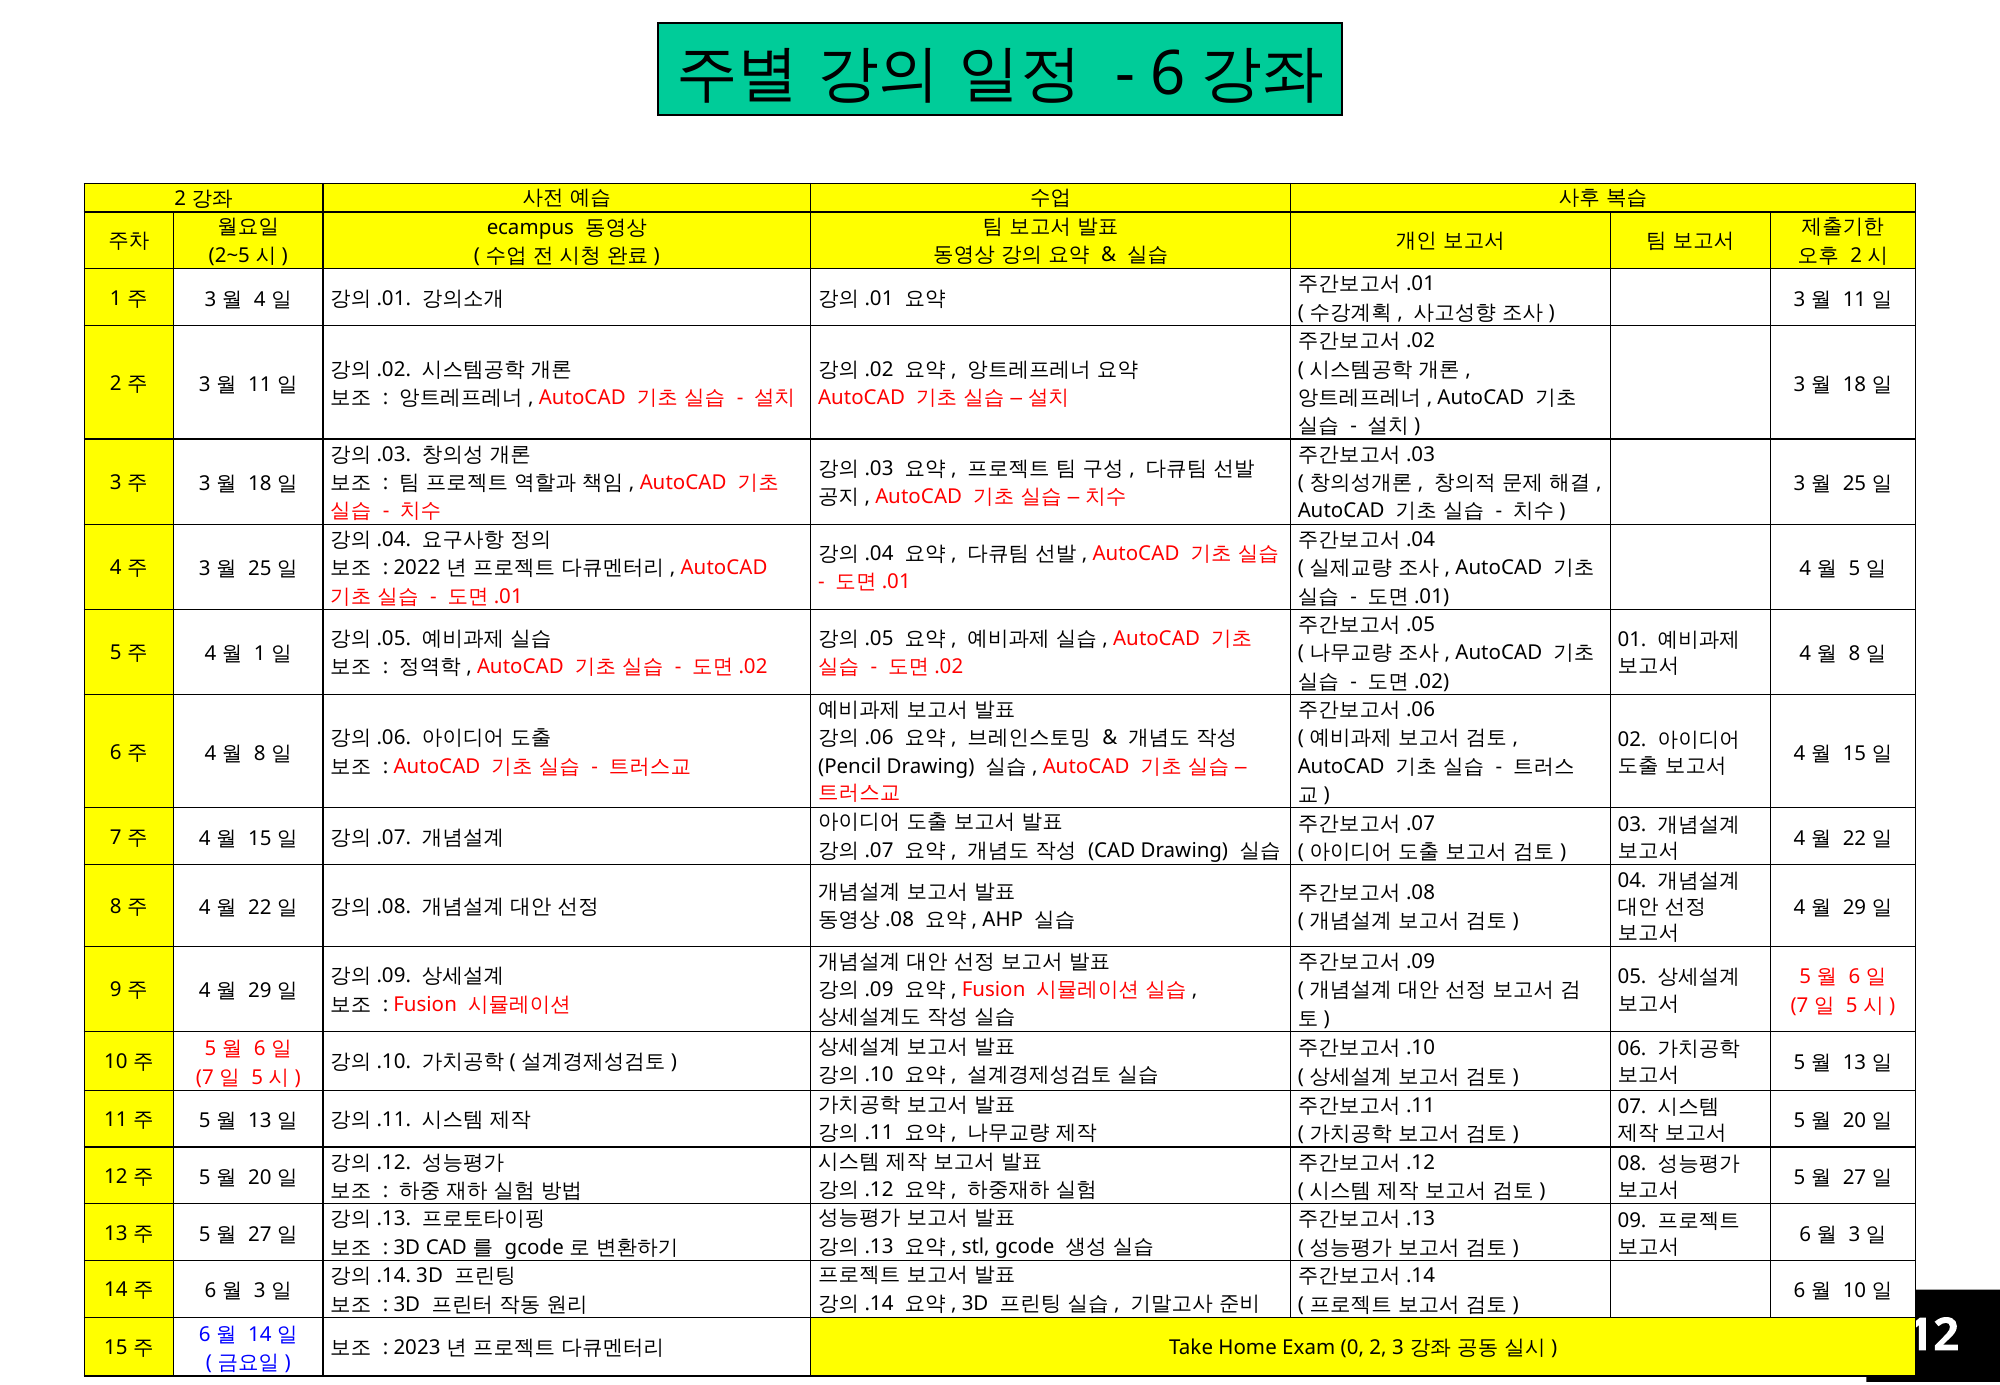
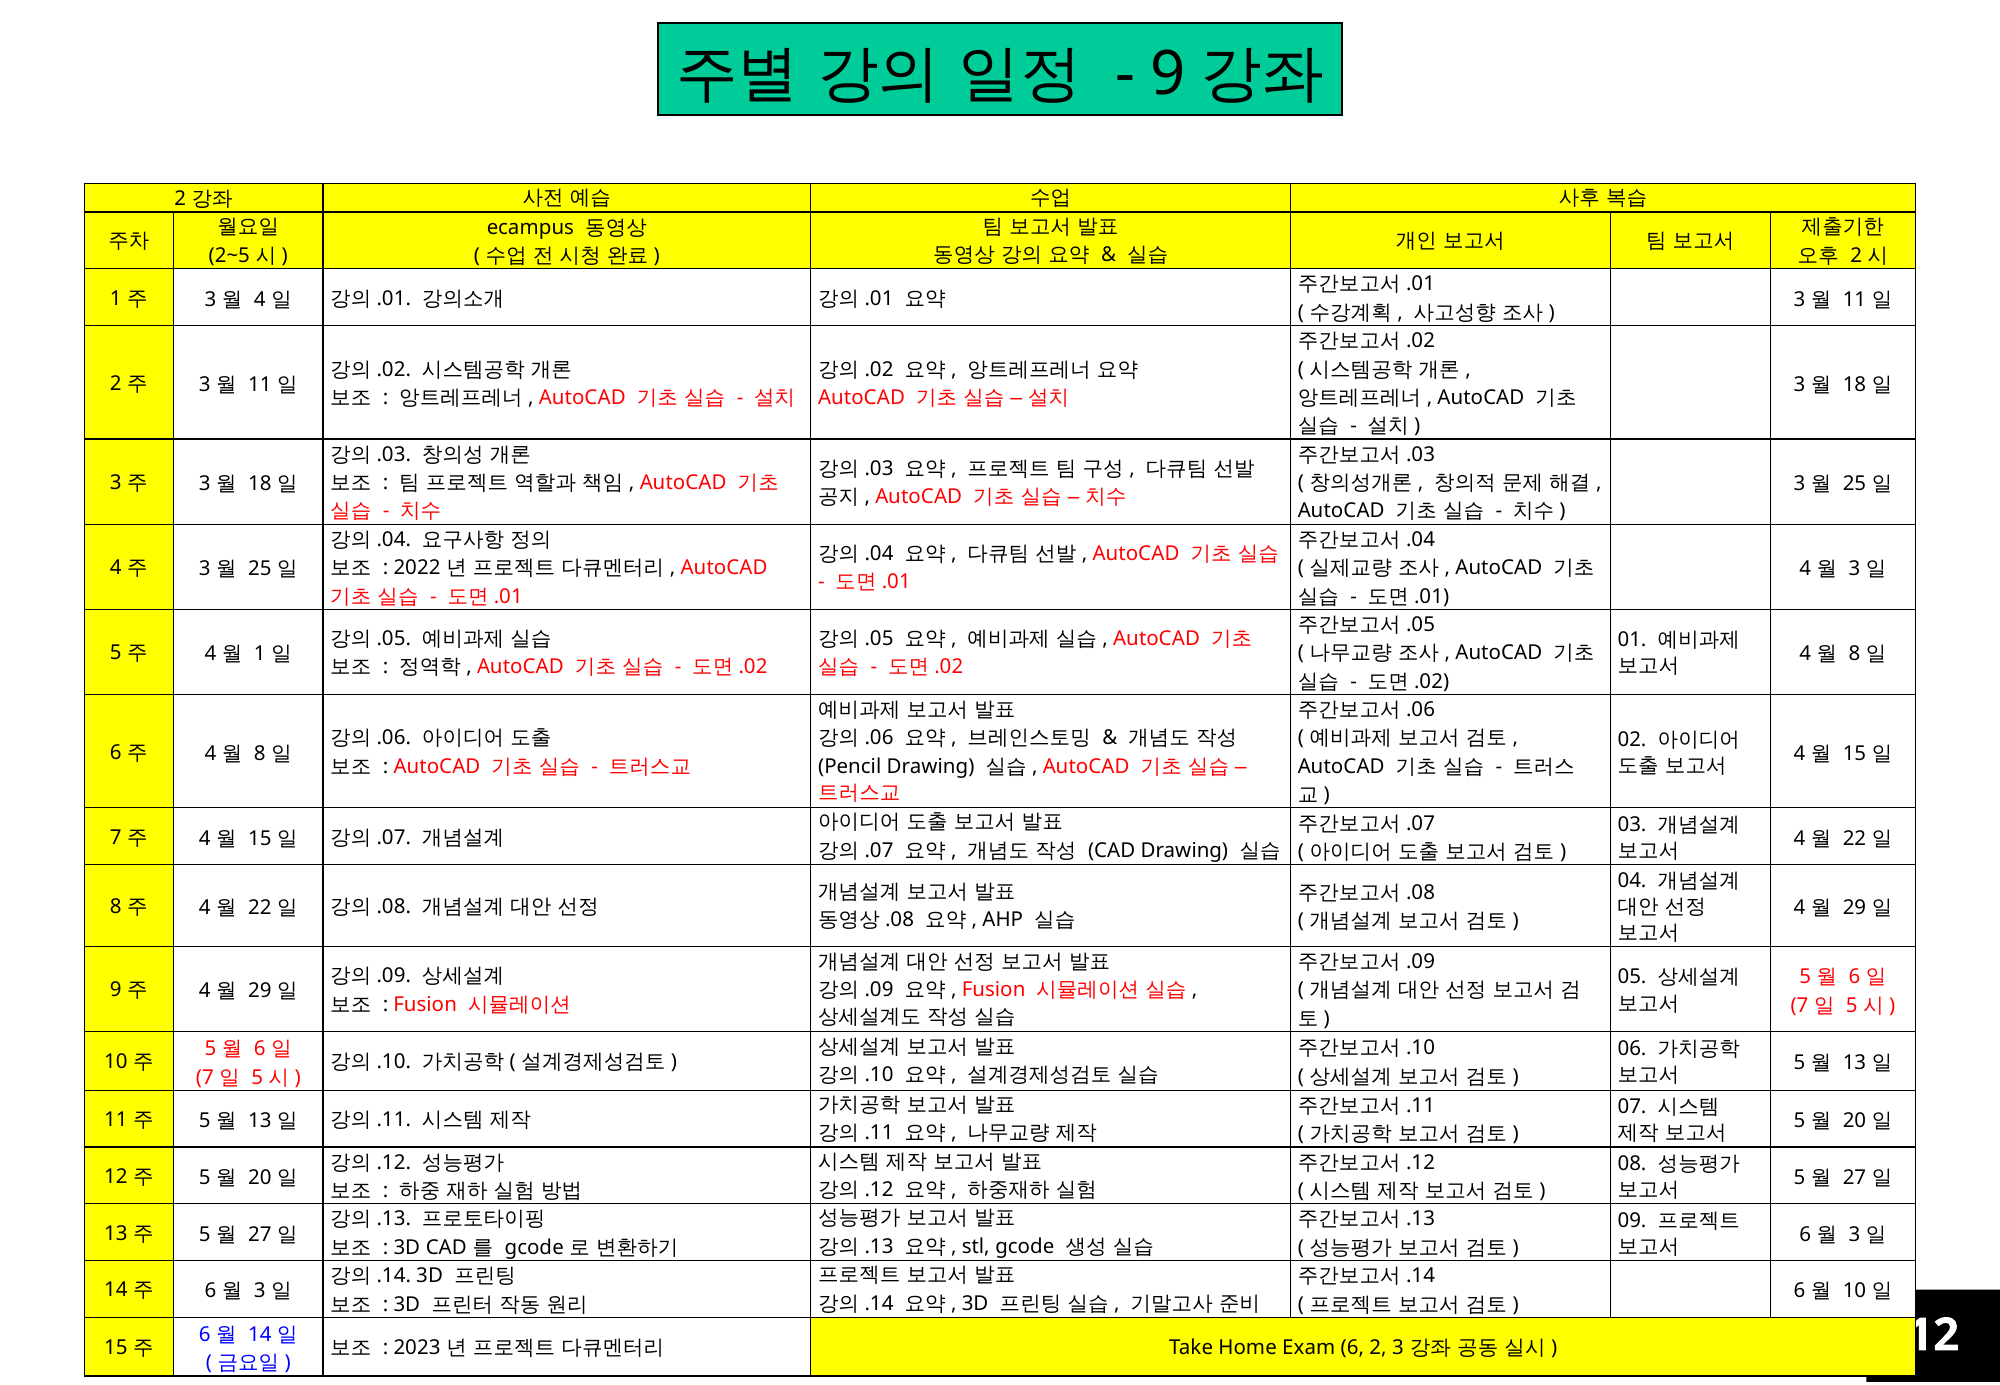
6 at (1168, 74): 6 -> 9
5 at (1854, 569): 5 -> 3
Exam 0: 0 -> 6
